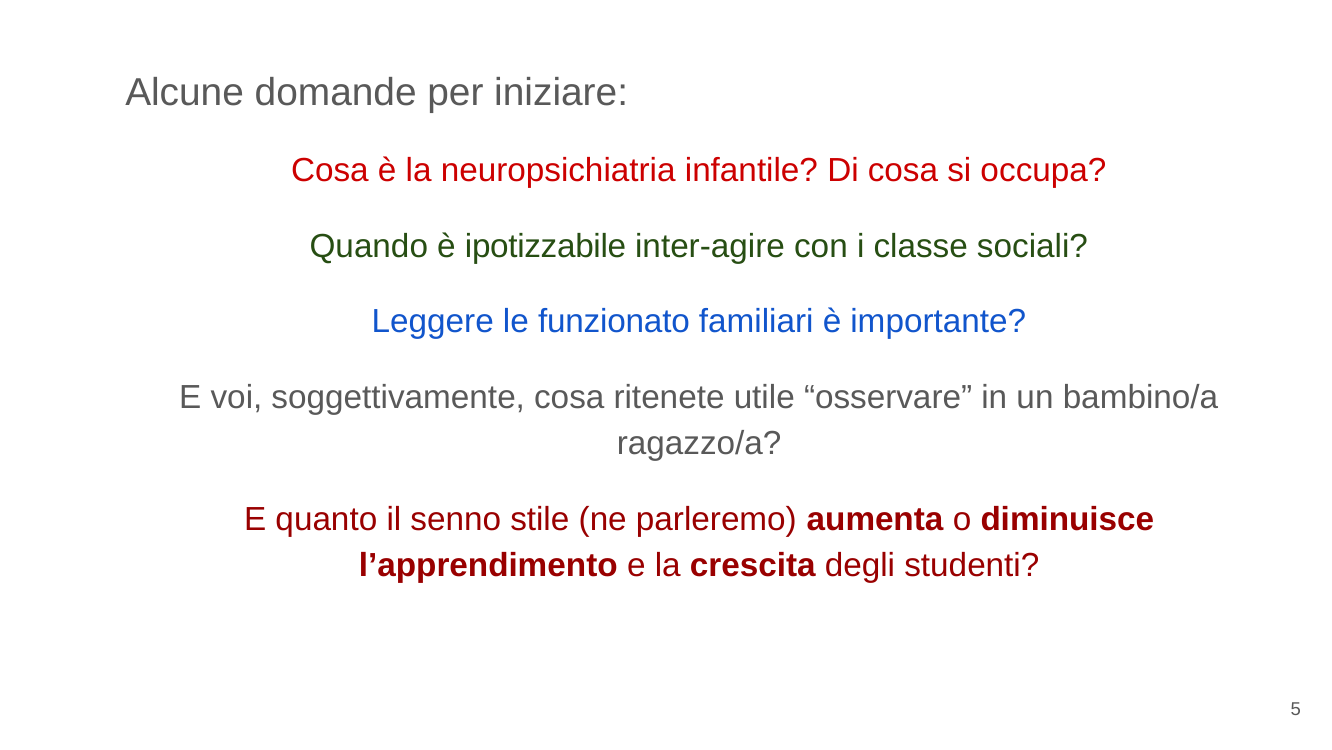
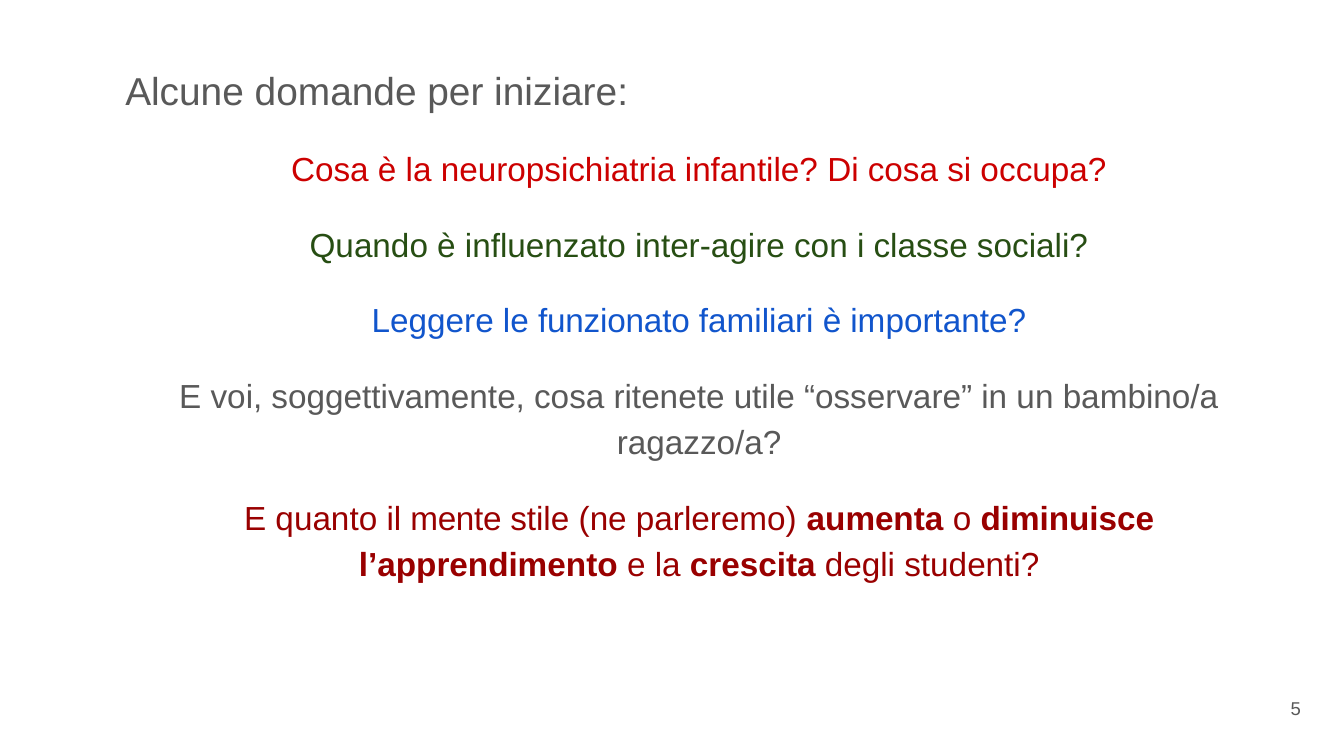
ipotizzabile: ipotizzabile -> influenzato
senno: senno -> mente
